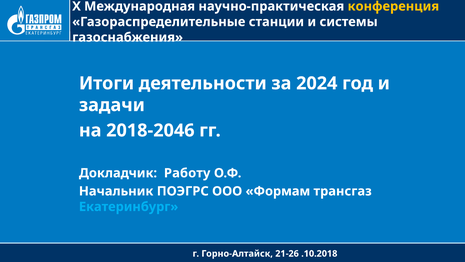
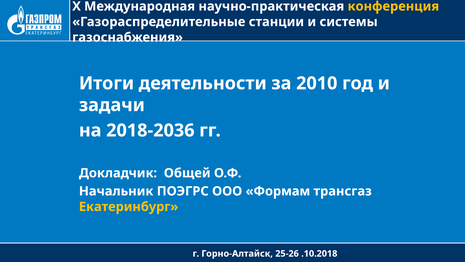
2024: 2024 -> 2010
2018-2046: 2018-2046 -> 2018-2036
Работу: Работу -> Общей
Екатеринбург colour: light blue -> yellow
21-26: 21-26 -> 25-26
